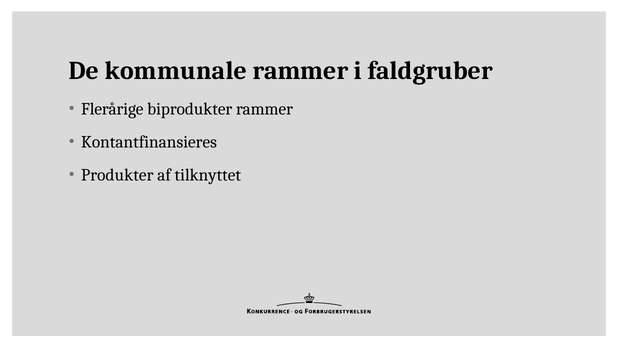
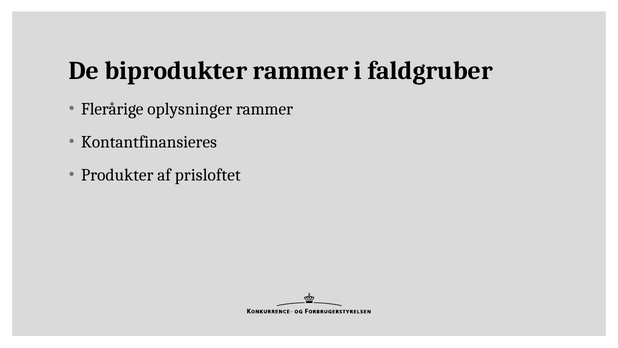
kommunale: kommunale -> biprodukter
biprodukter: biprodukter -> oplysninger
tilknyttet: tilknyttet -> prisloftet
